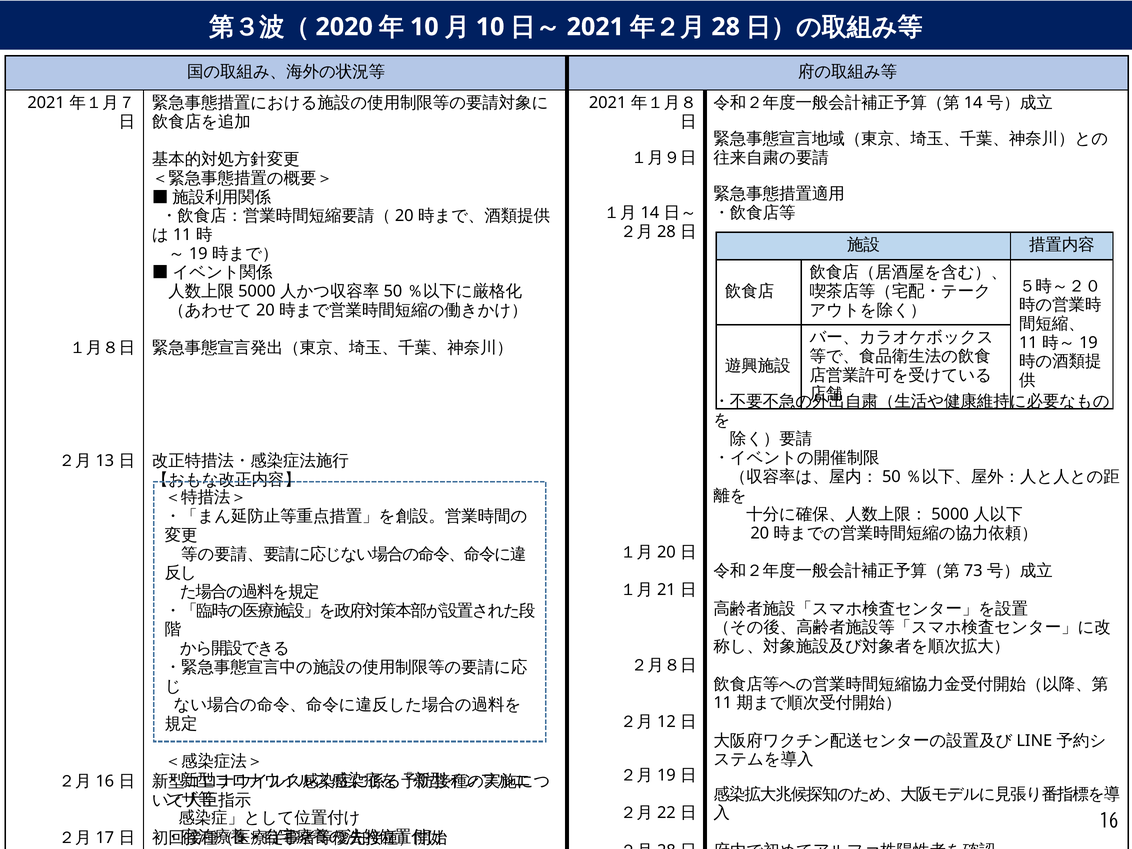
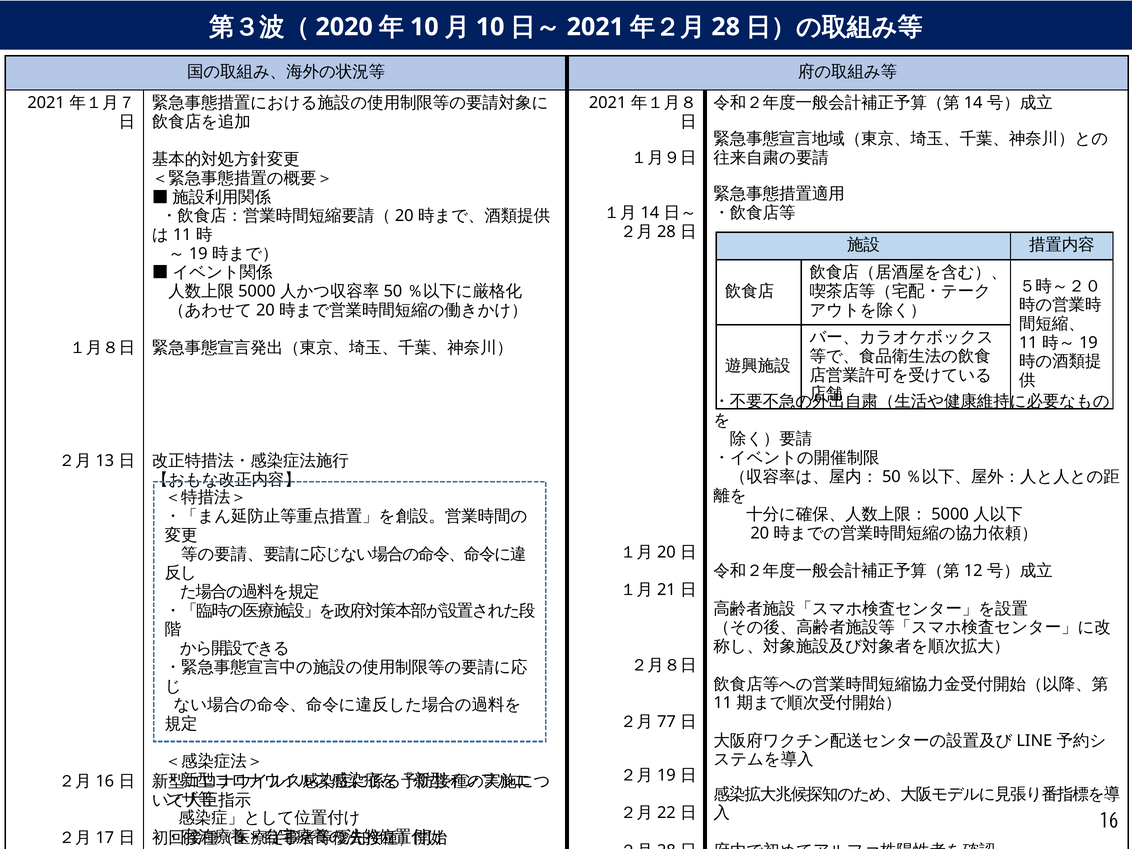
73: 73 -> 12
12: 12 -> 77
